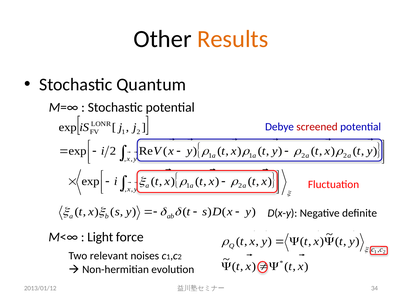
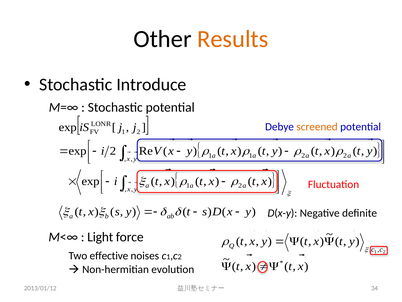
Quantum: Quantum -> Introduce
screened colour: red -> orange
relevant: relevant -> effective
